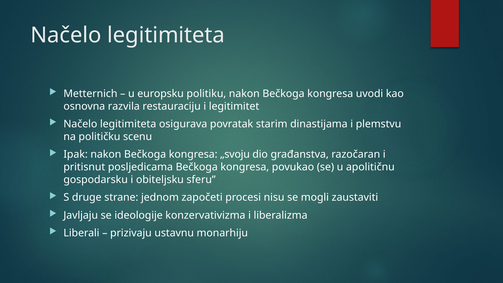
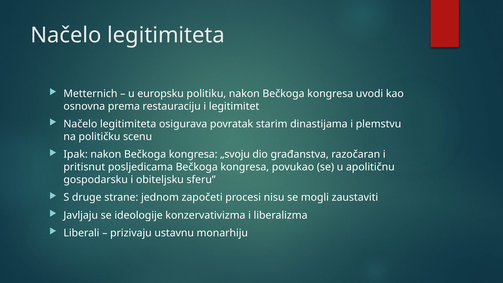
razvila: razvila -> prema
